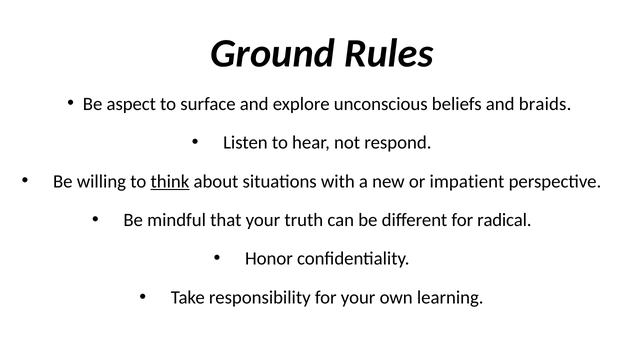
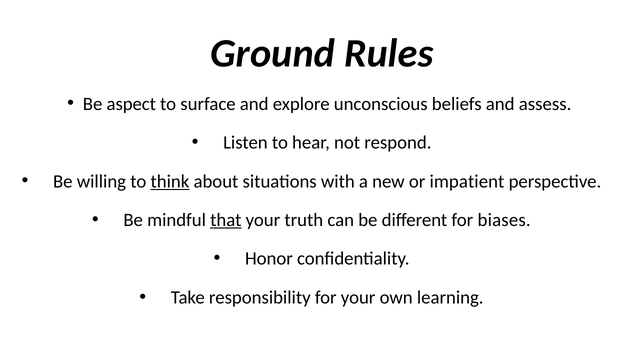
braids: braids -> assess
that underline: none -> present
radical: radical -> biases
